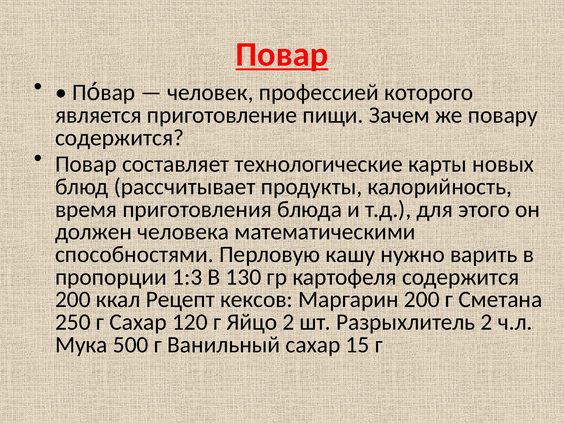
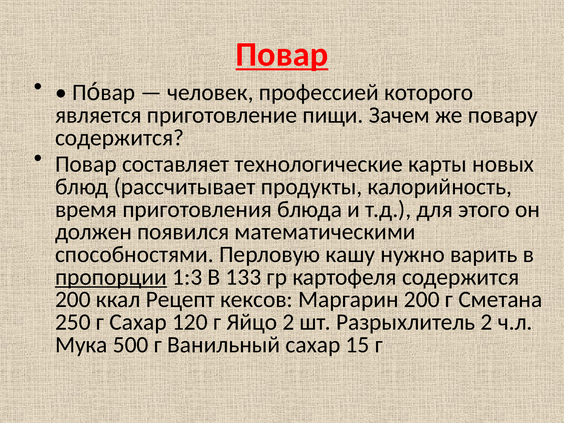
человека: человека -> появился
пропорции underline: none -> present
130: 130 -> 133
